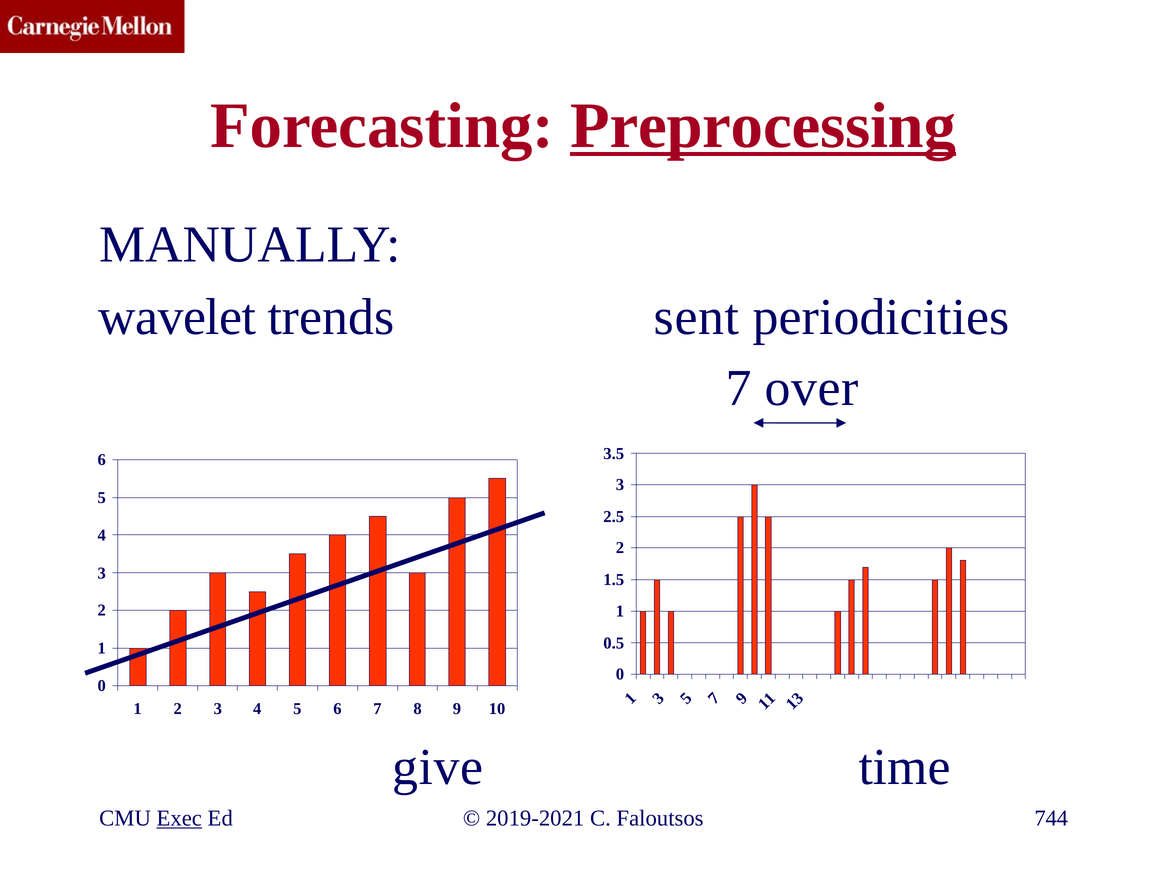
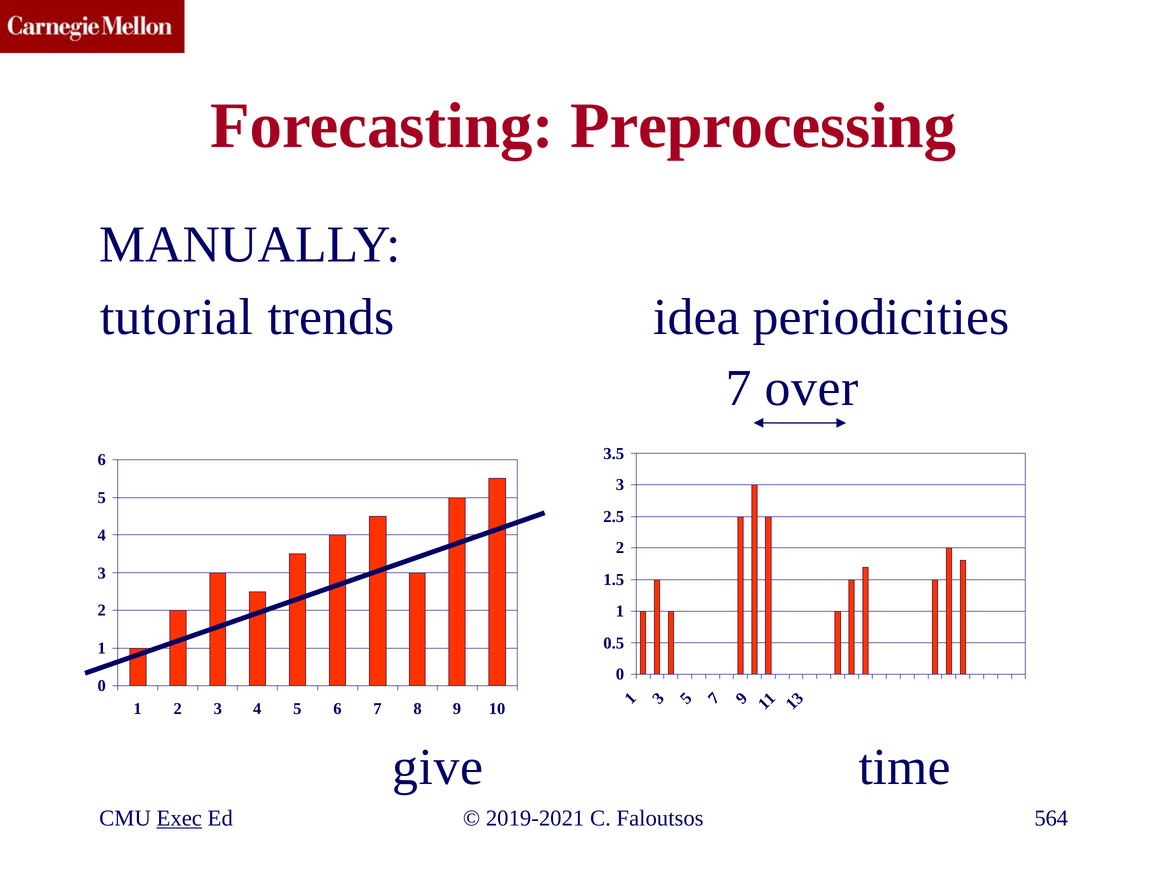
Preprocessing underline: present -> none
wavelet: wavelet -> tutorial
sent: sent -> idea
744: 744 -> 564
